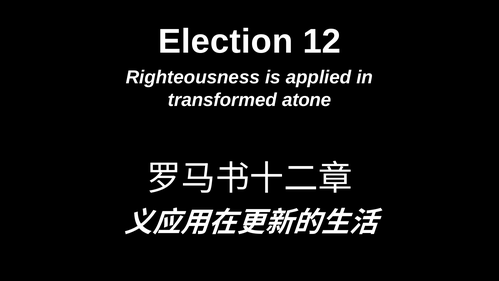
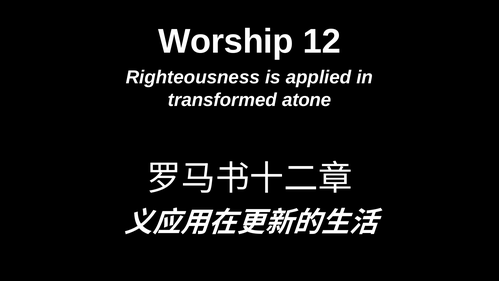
Election: Election -> Worship
